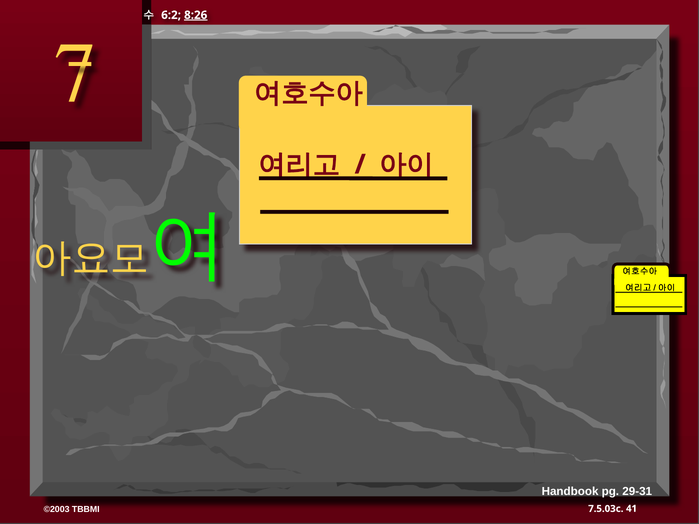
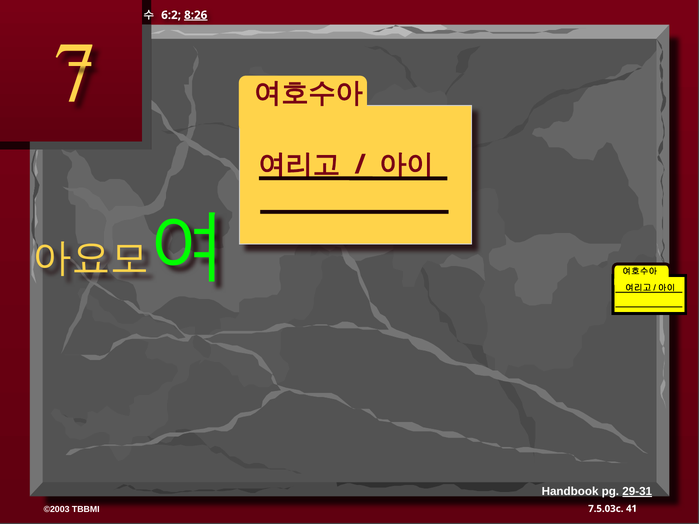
29-31 underline: none -> present
